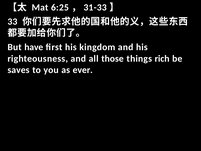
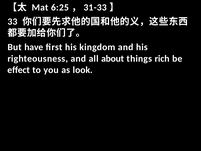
those: those -> about
saves: saves -> effect
ever: ever -> look
